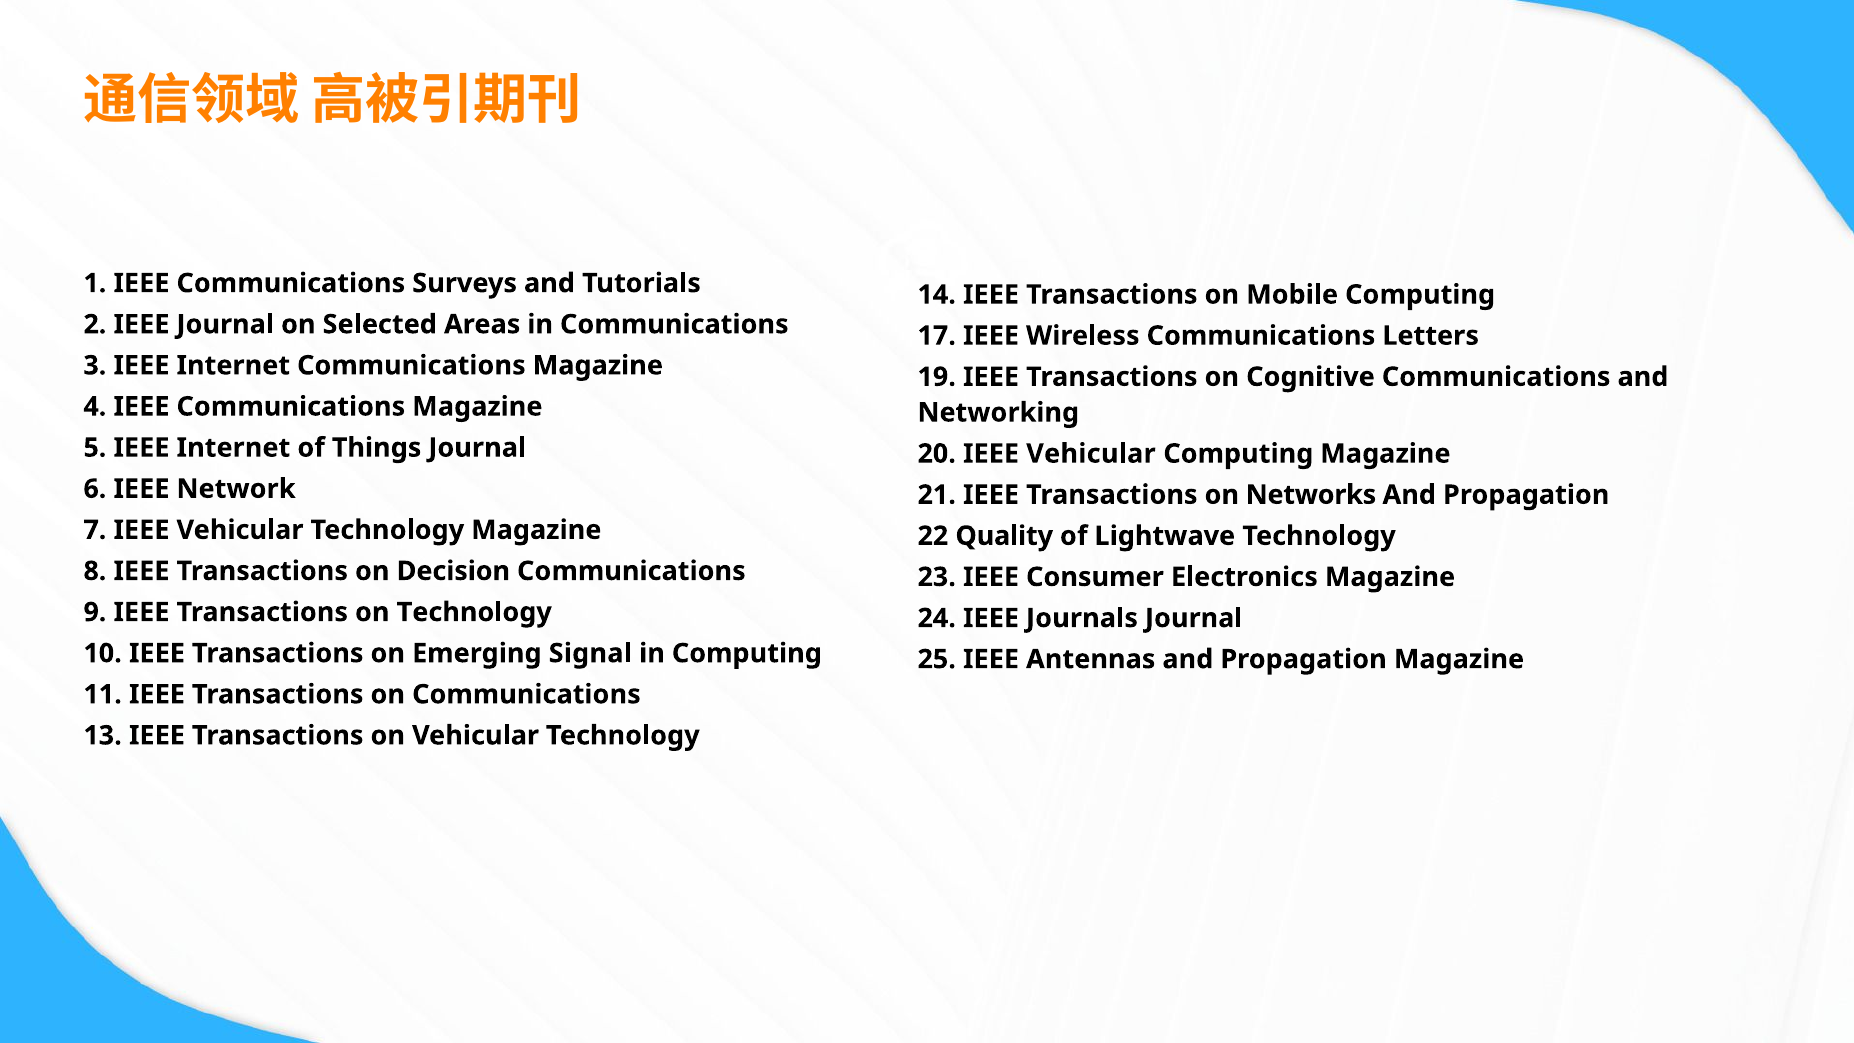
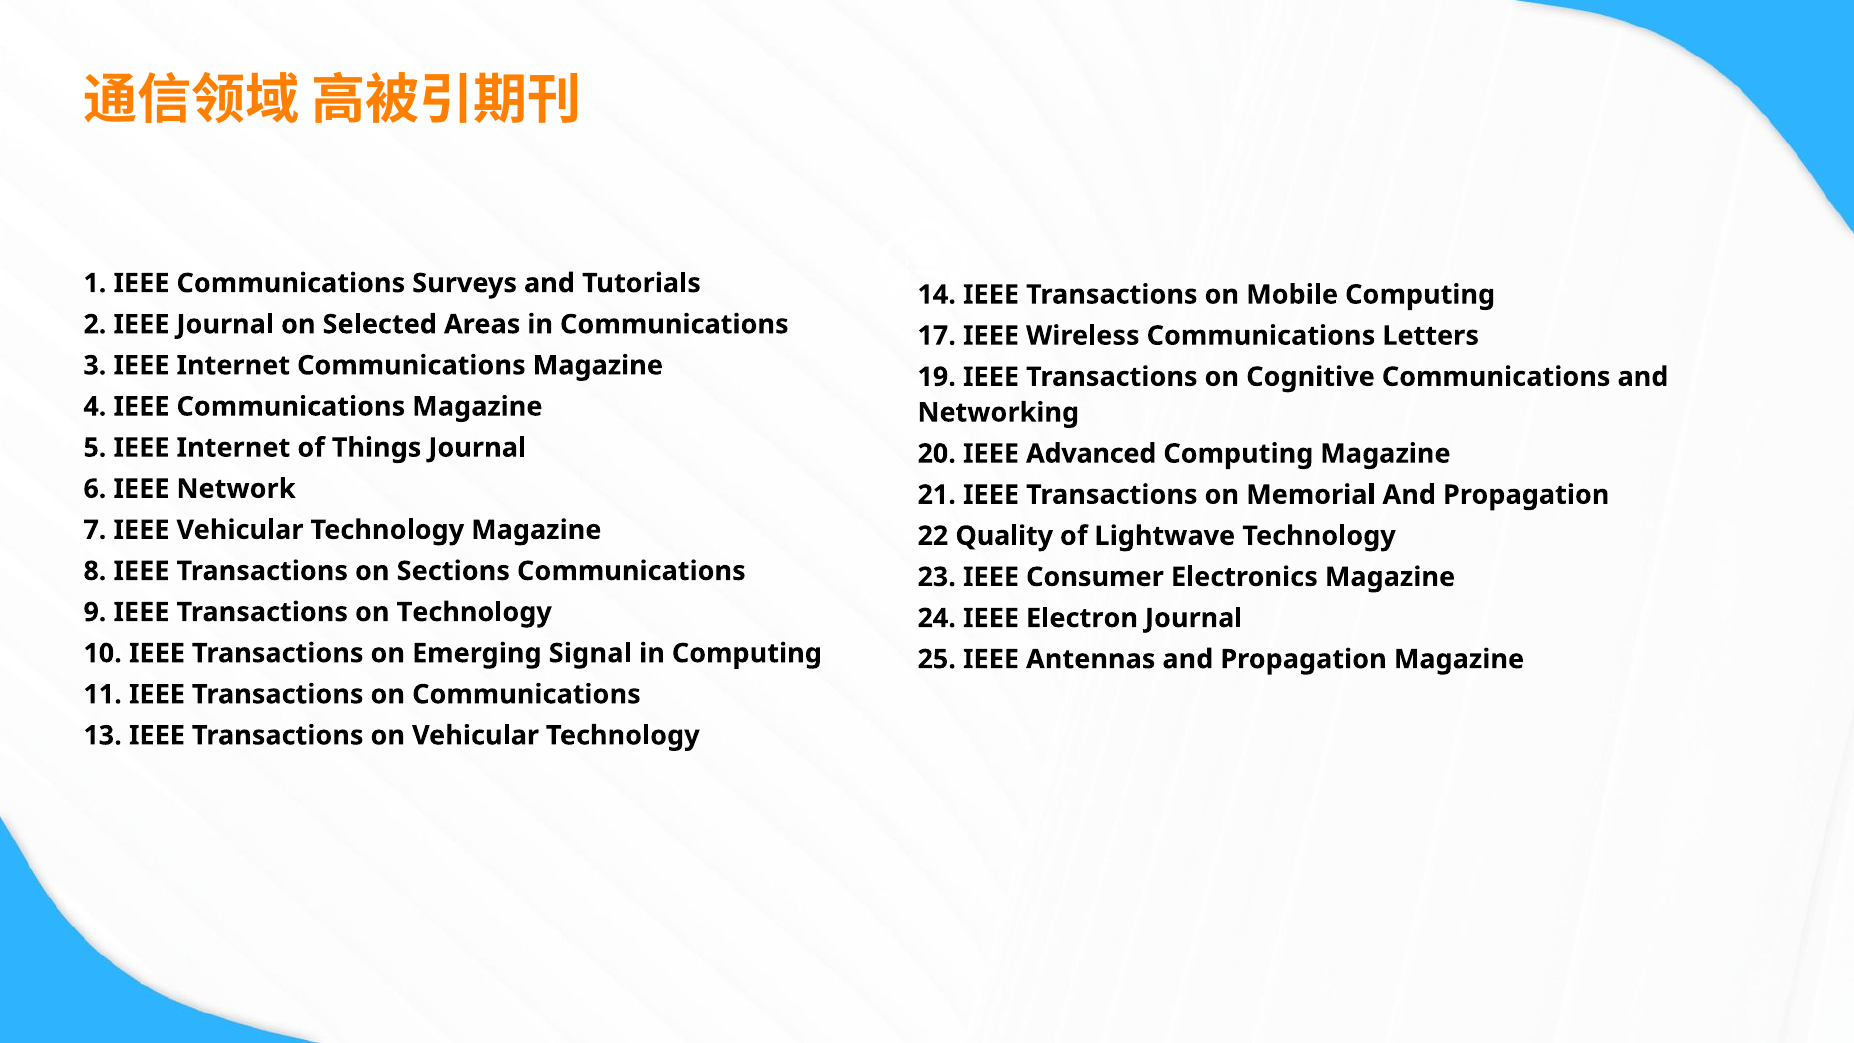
20 IEEE Vehicular: Vehicular -> Advanced
Networks: Networks -> Memorial
Decision: Decision -> Sections
Journals: Journals -> Electron
